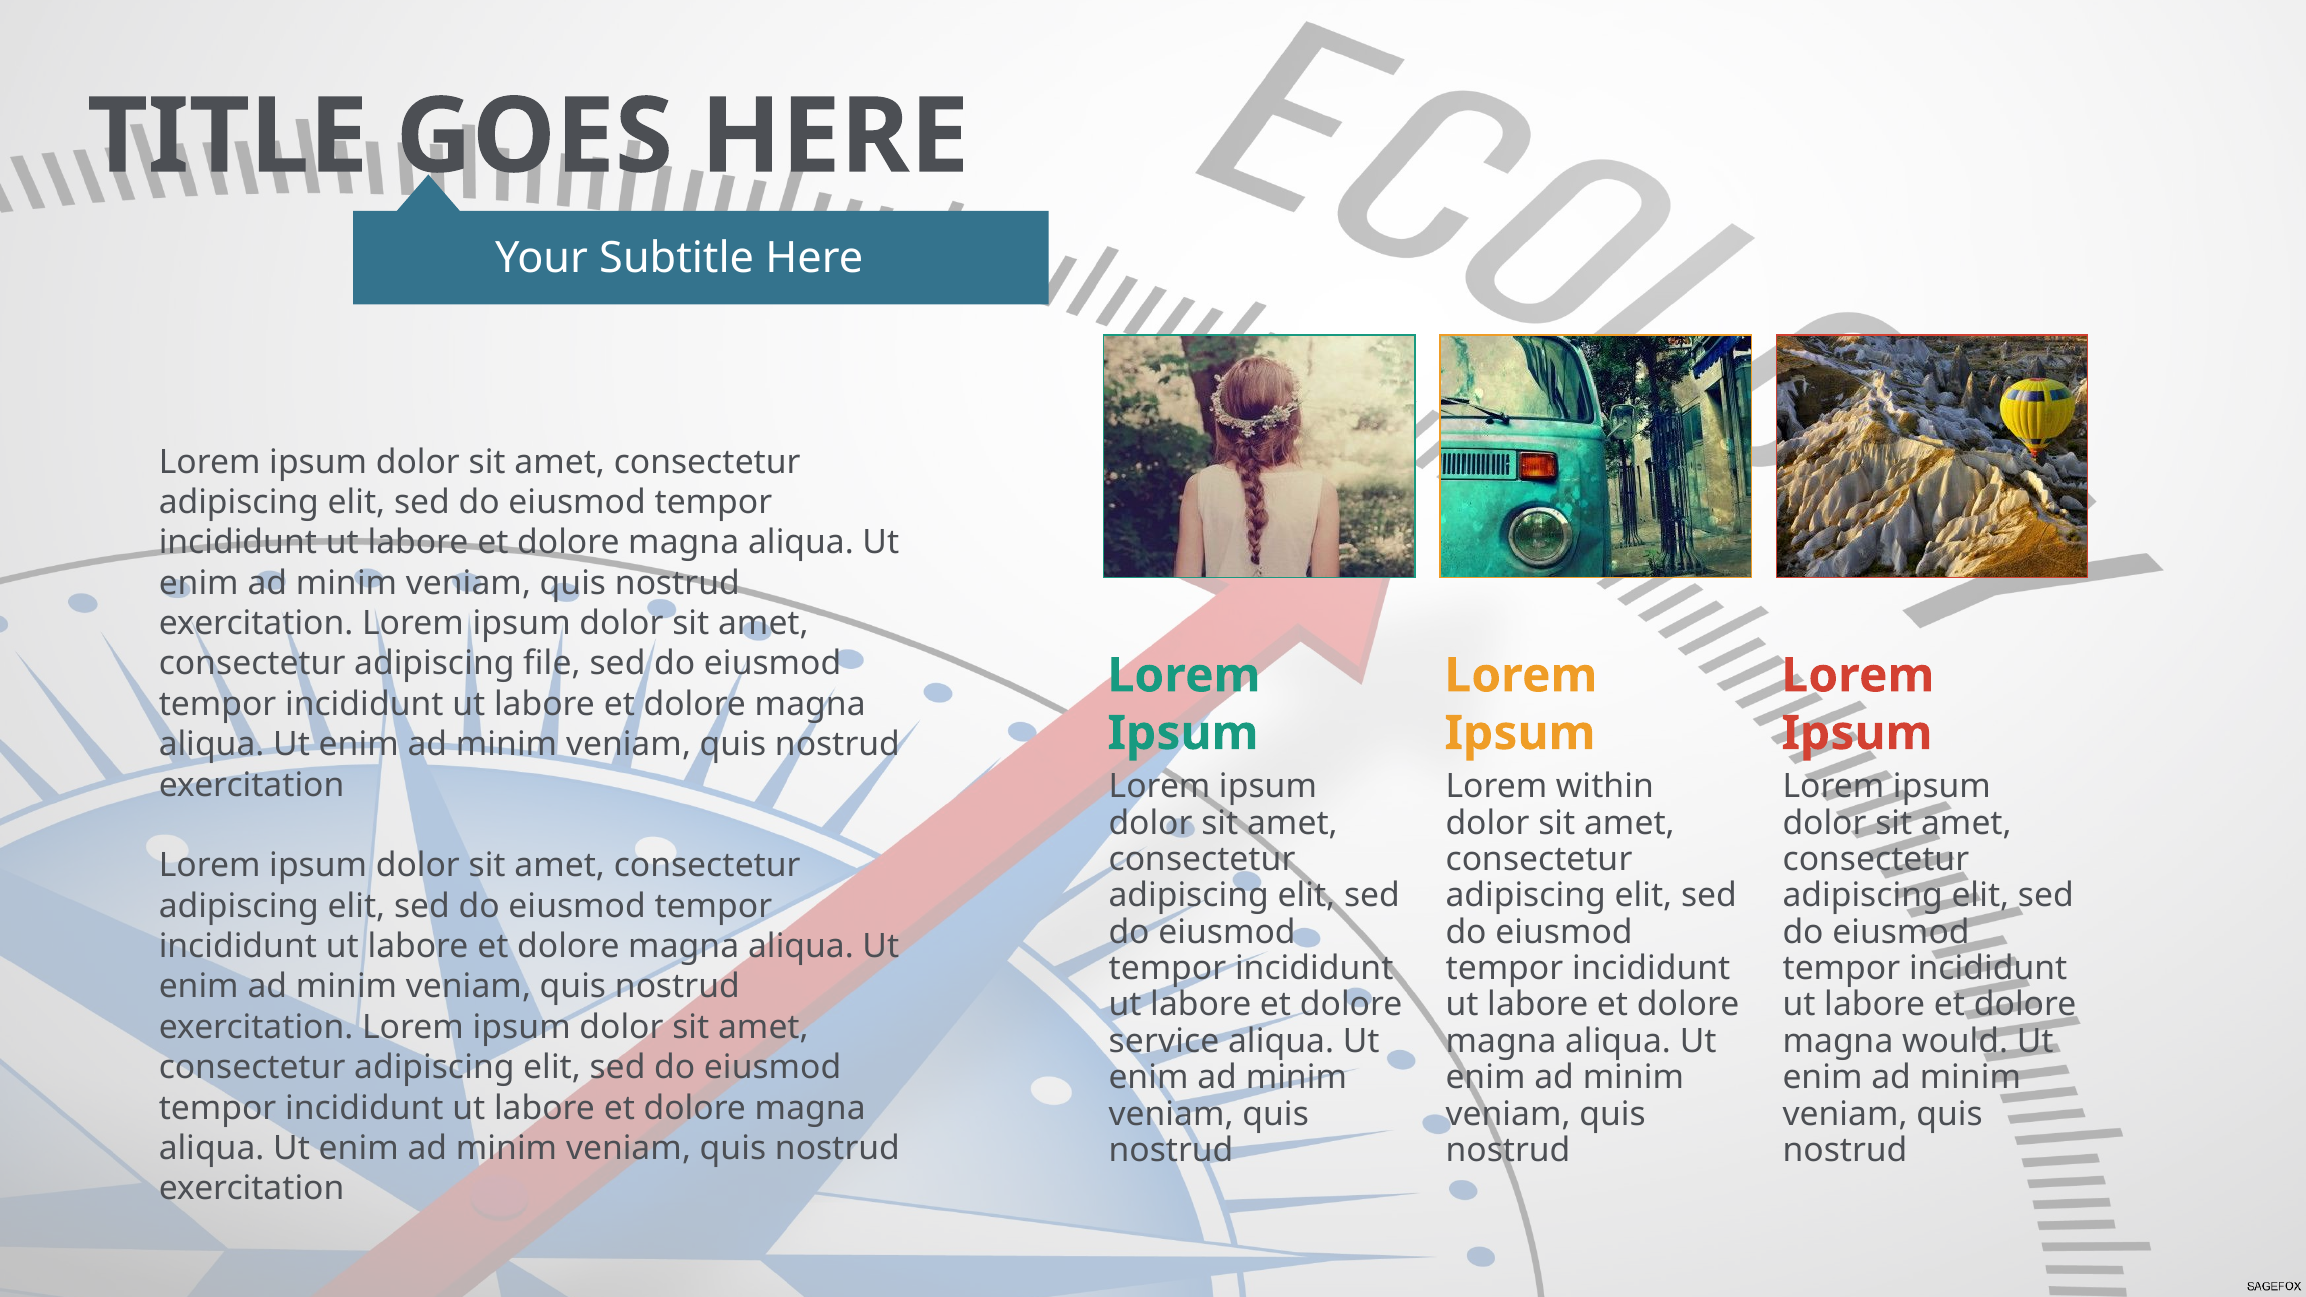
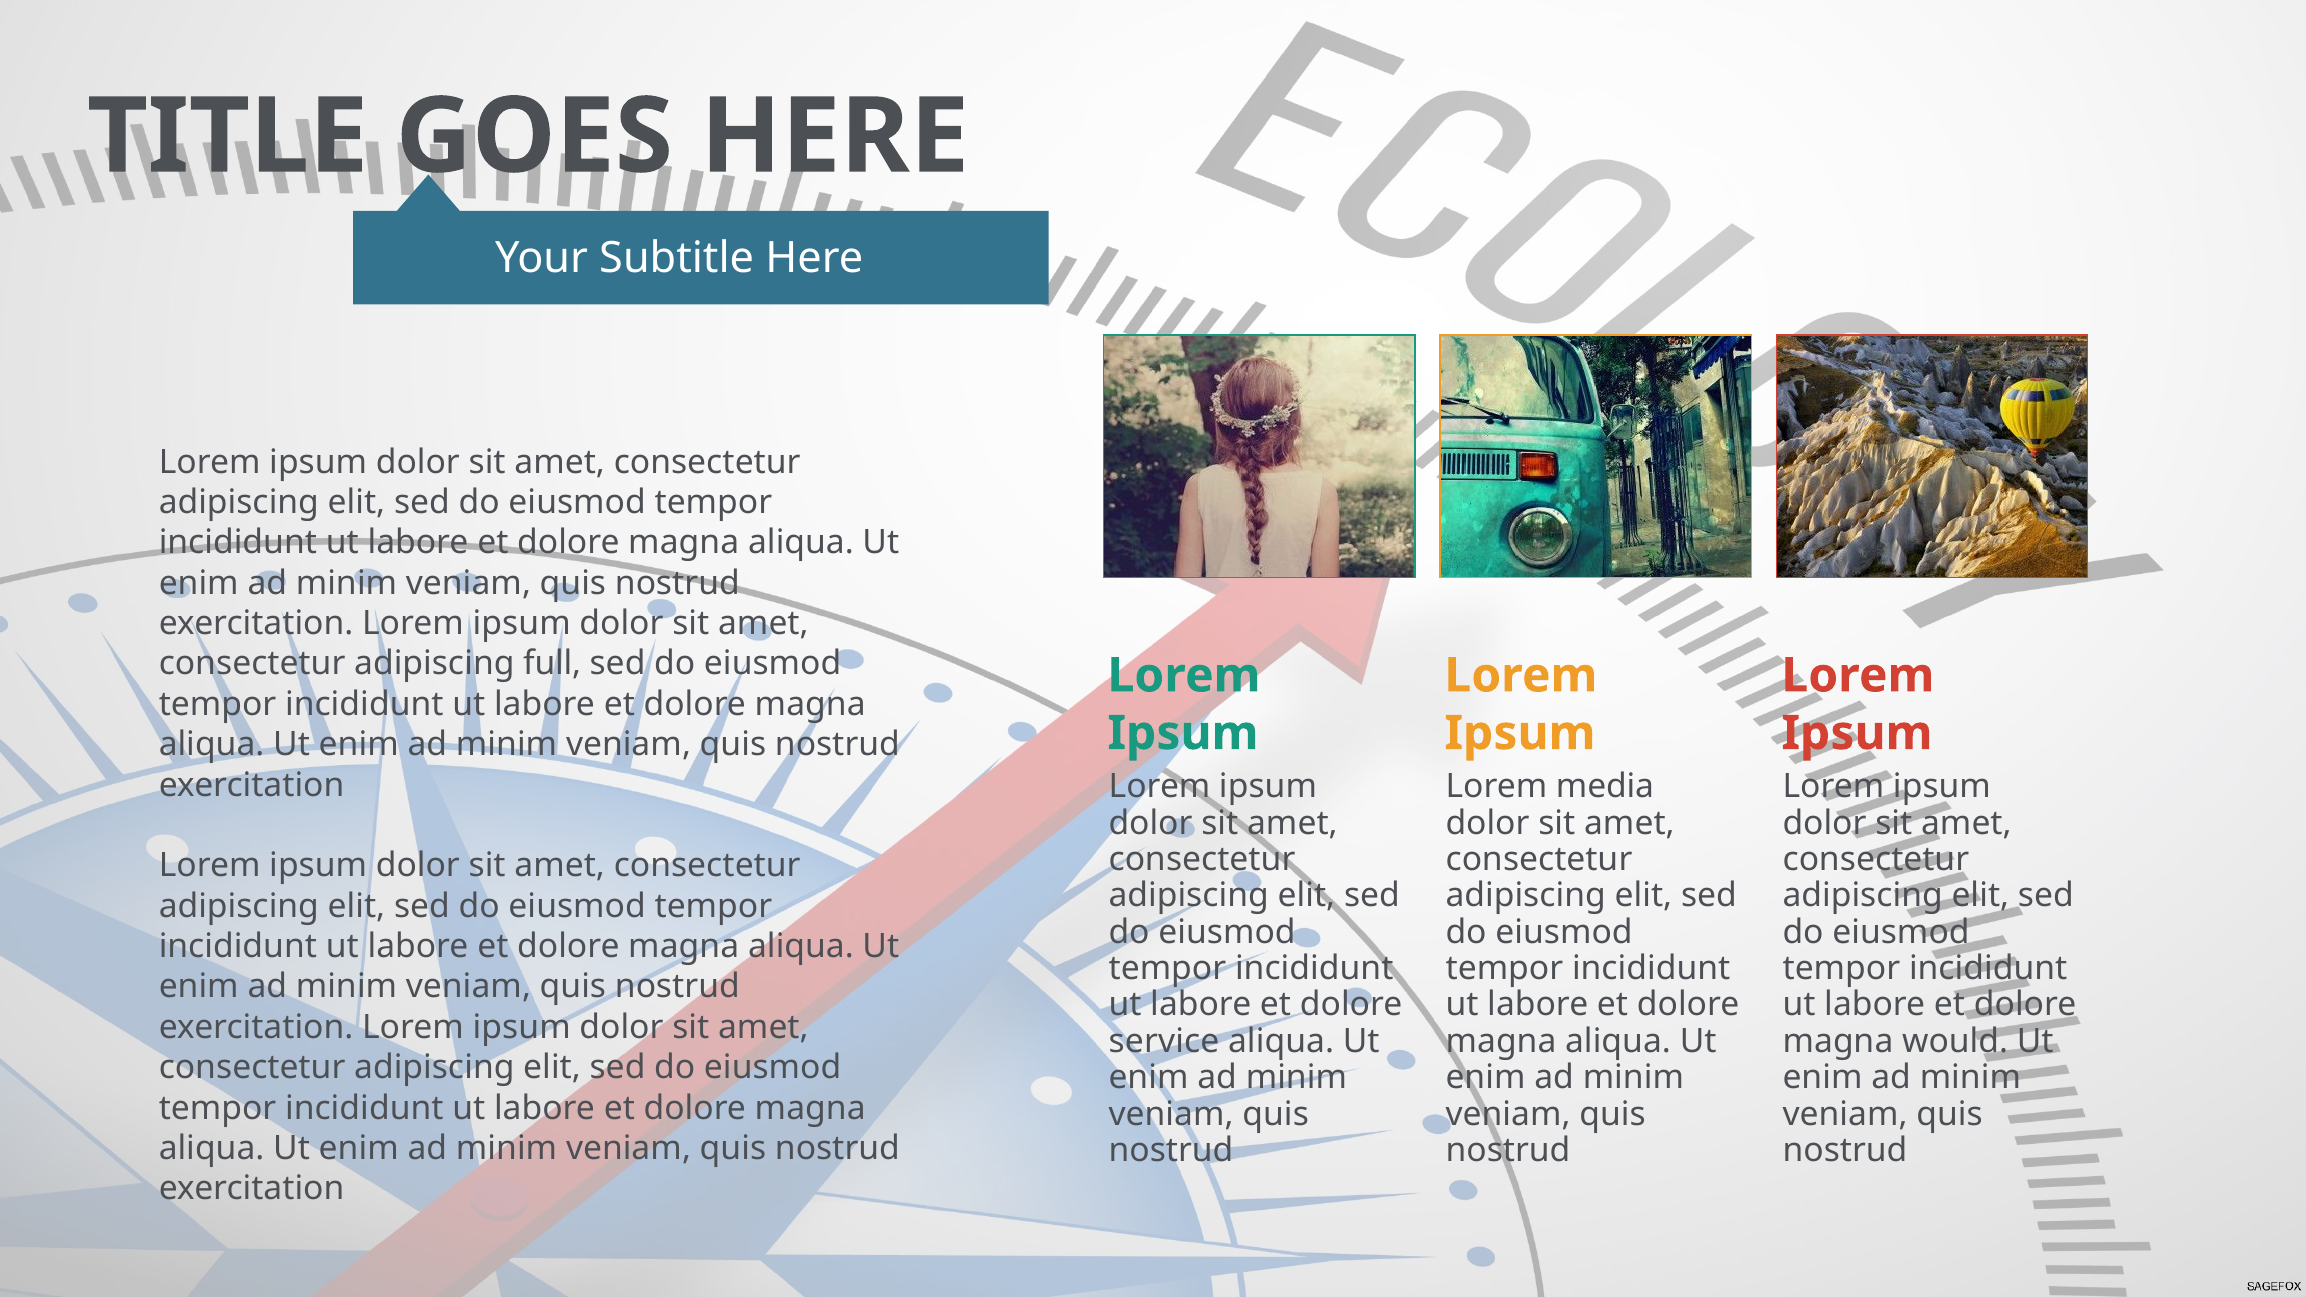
file: file -> full
within: within -> media
